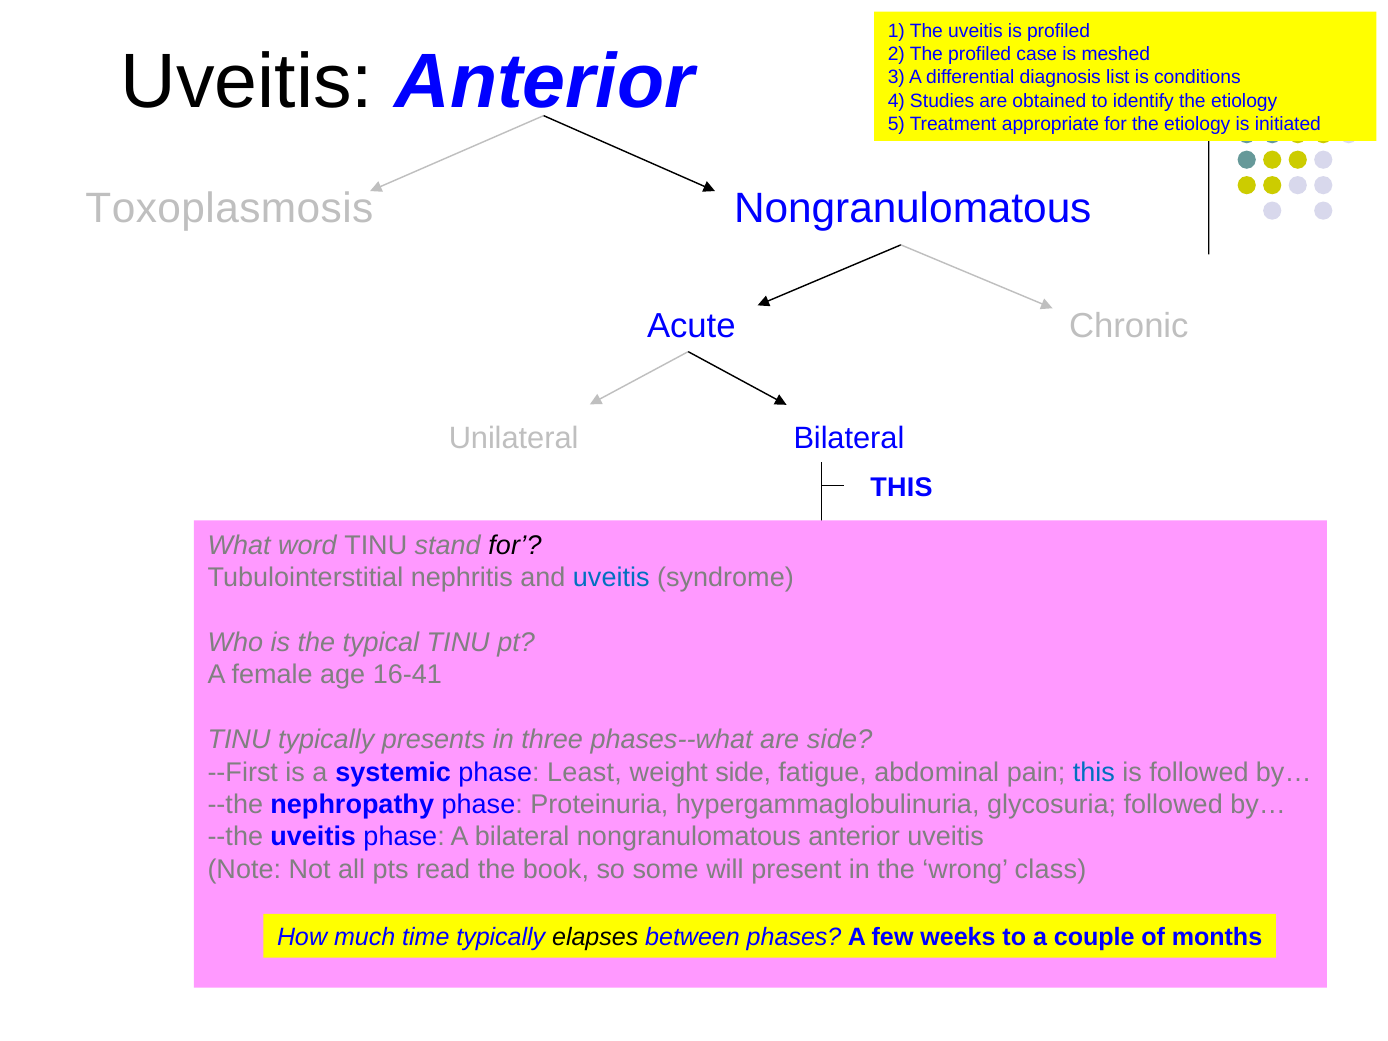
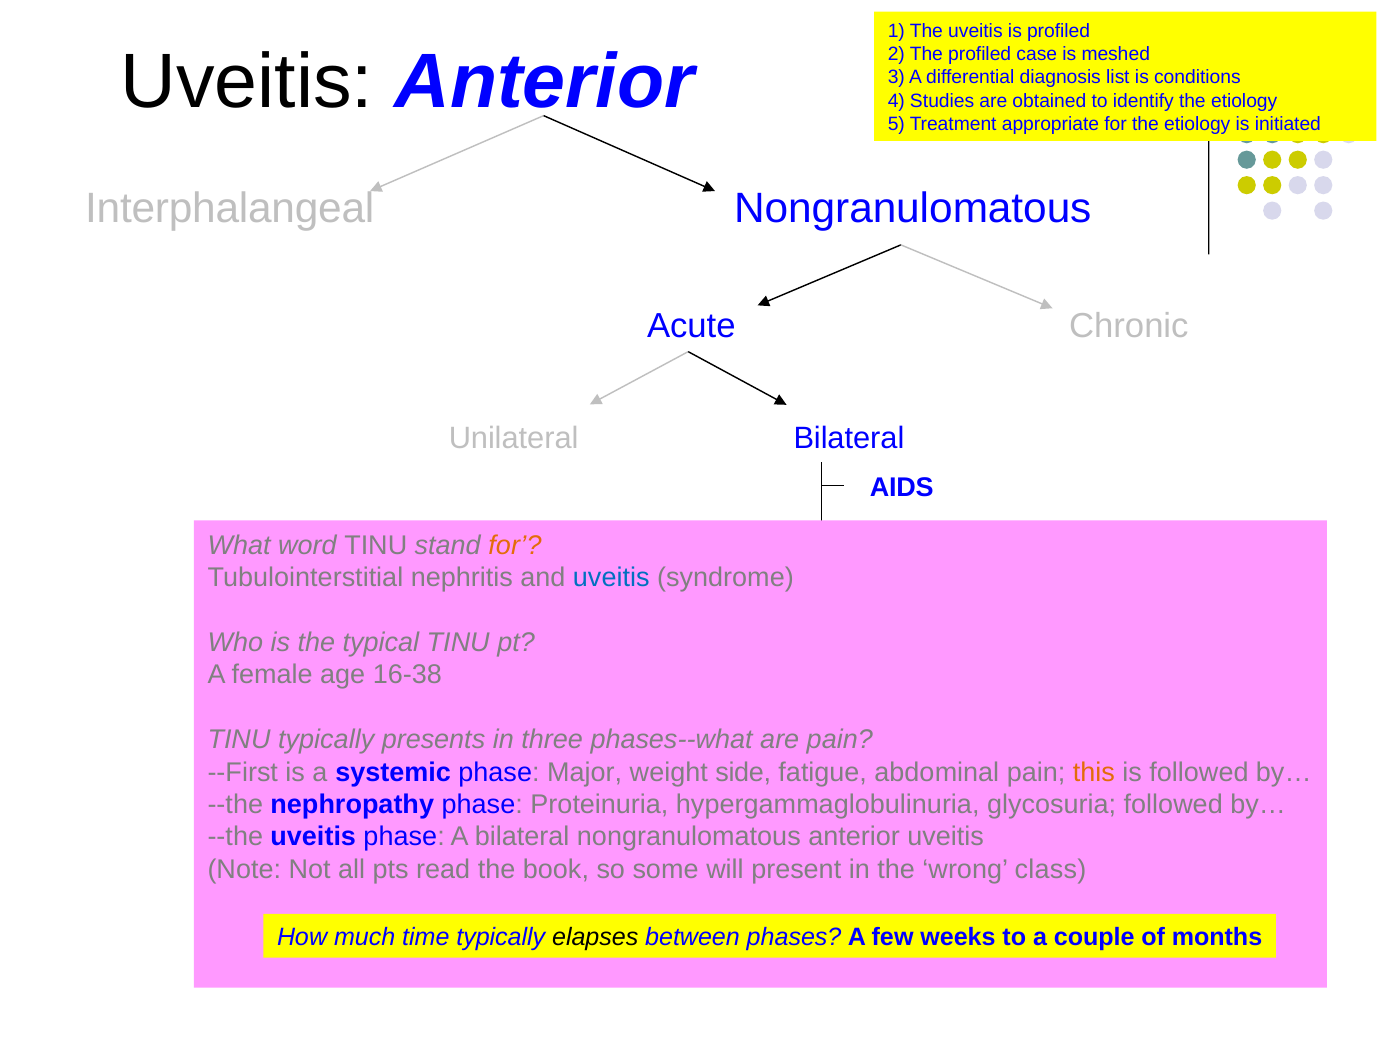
Toxoplasmosis: Toxoplasmosis -> Interphalangeal
THIS at (901, 487): THIS -> AIDS
for at (515, 545) colour: black -> orange
16-41: 16-41 -> 16-38
are side: side -> pain
Least: Least -> Major
this at (1094, 772) colour: blue -> orange
